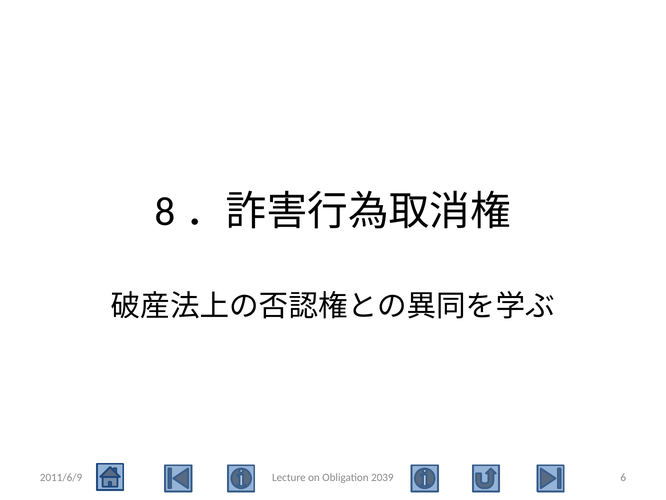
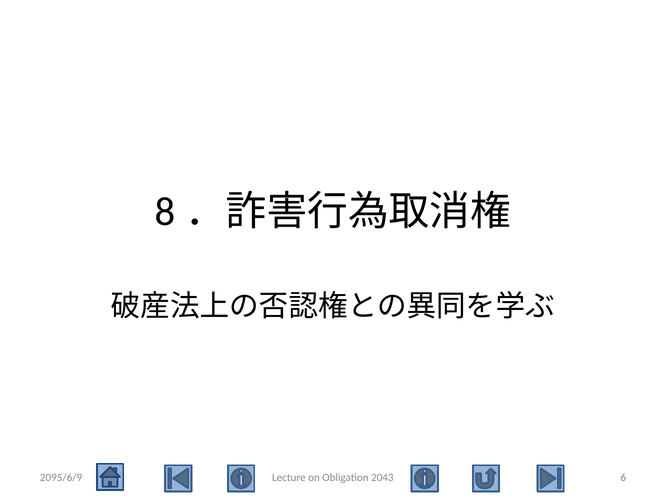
2039: 2039 -> 2043
2011/6/9: 2011/6/9 -> 2095/6/9
